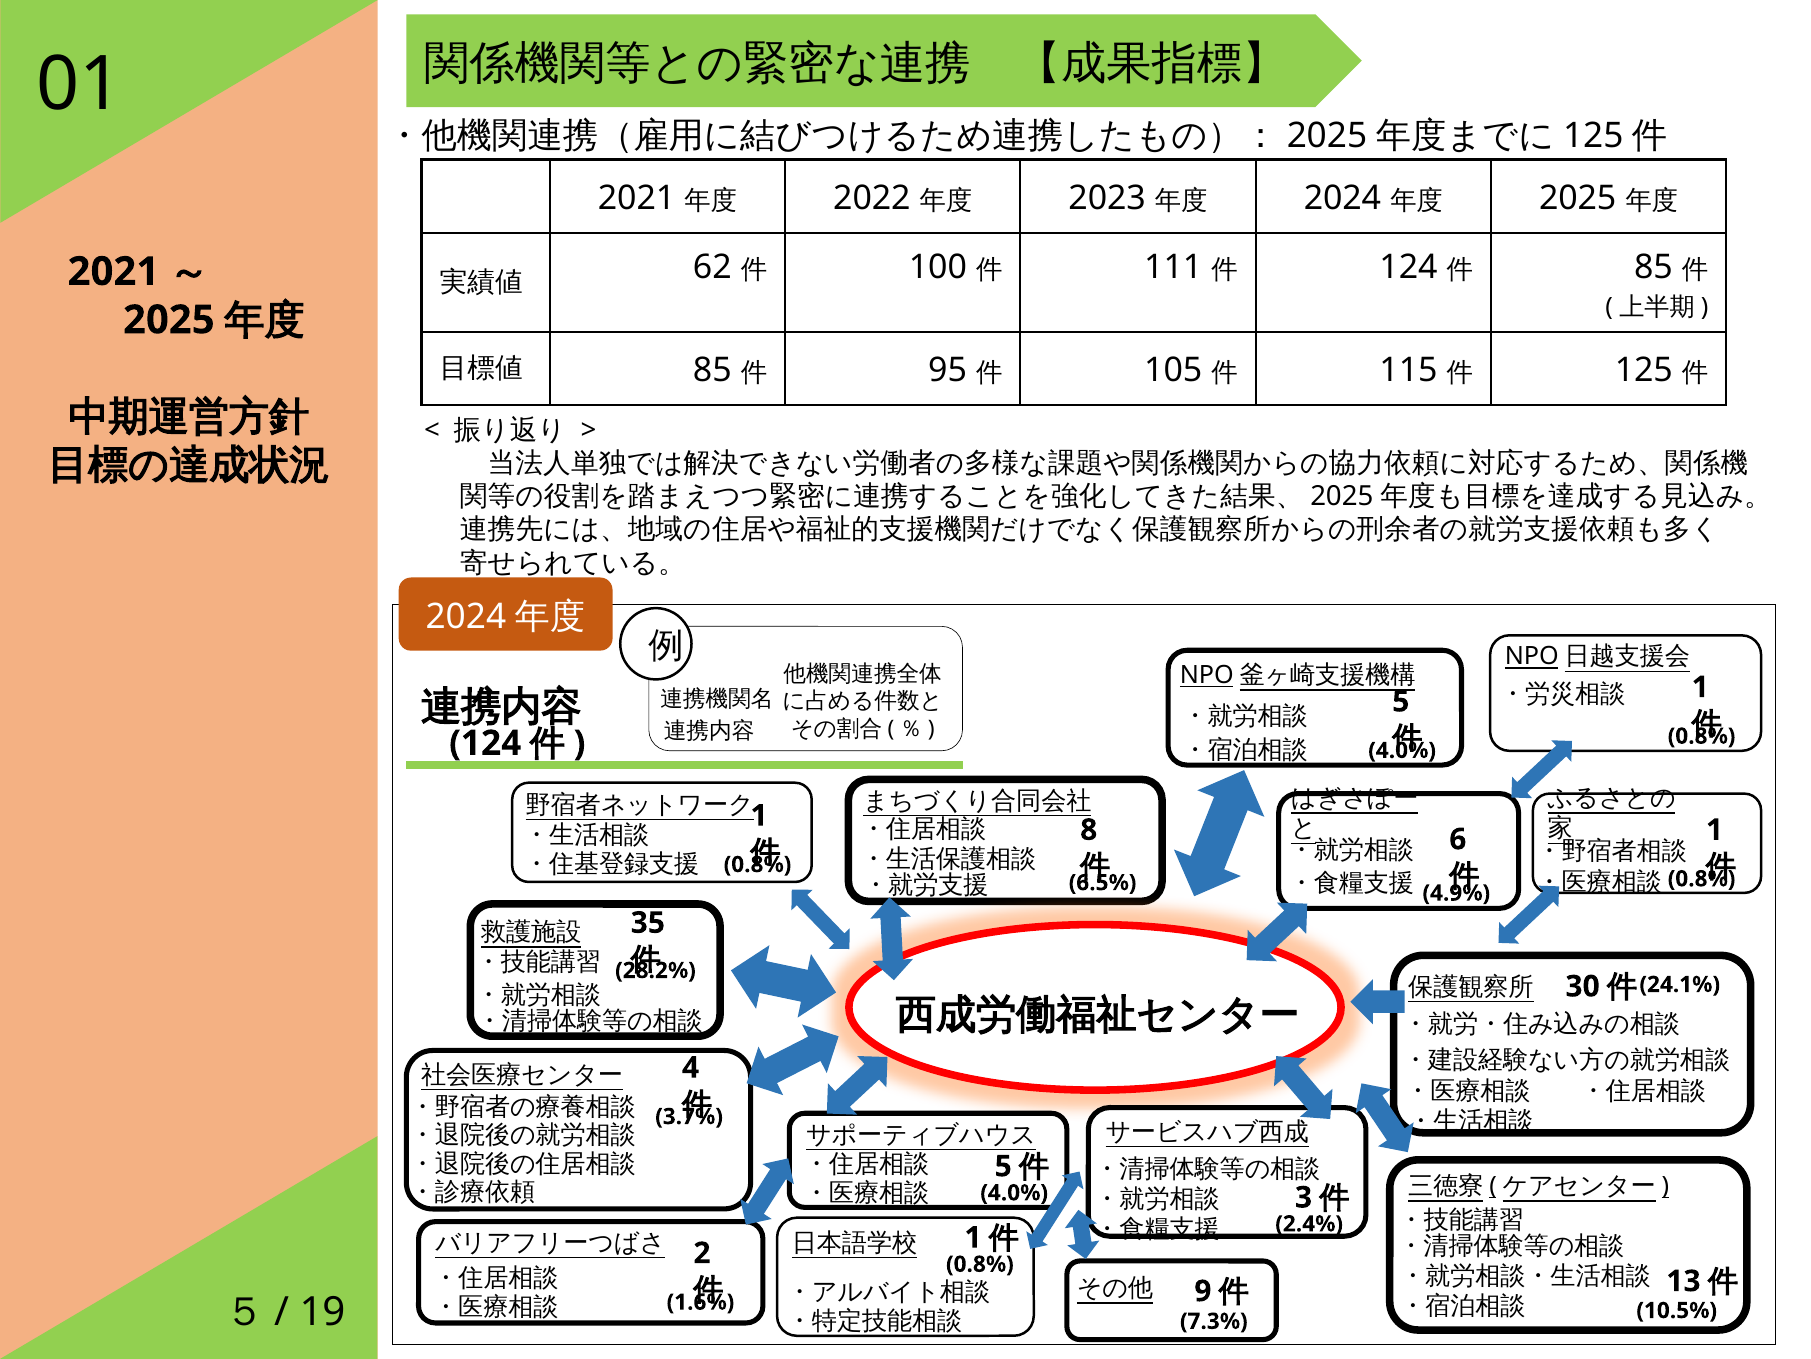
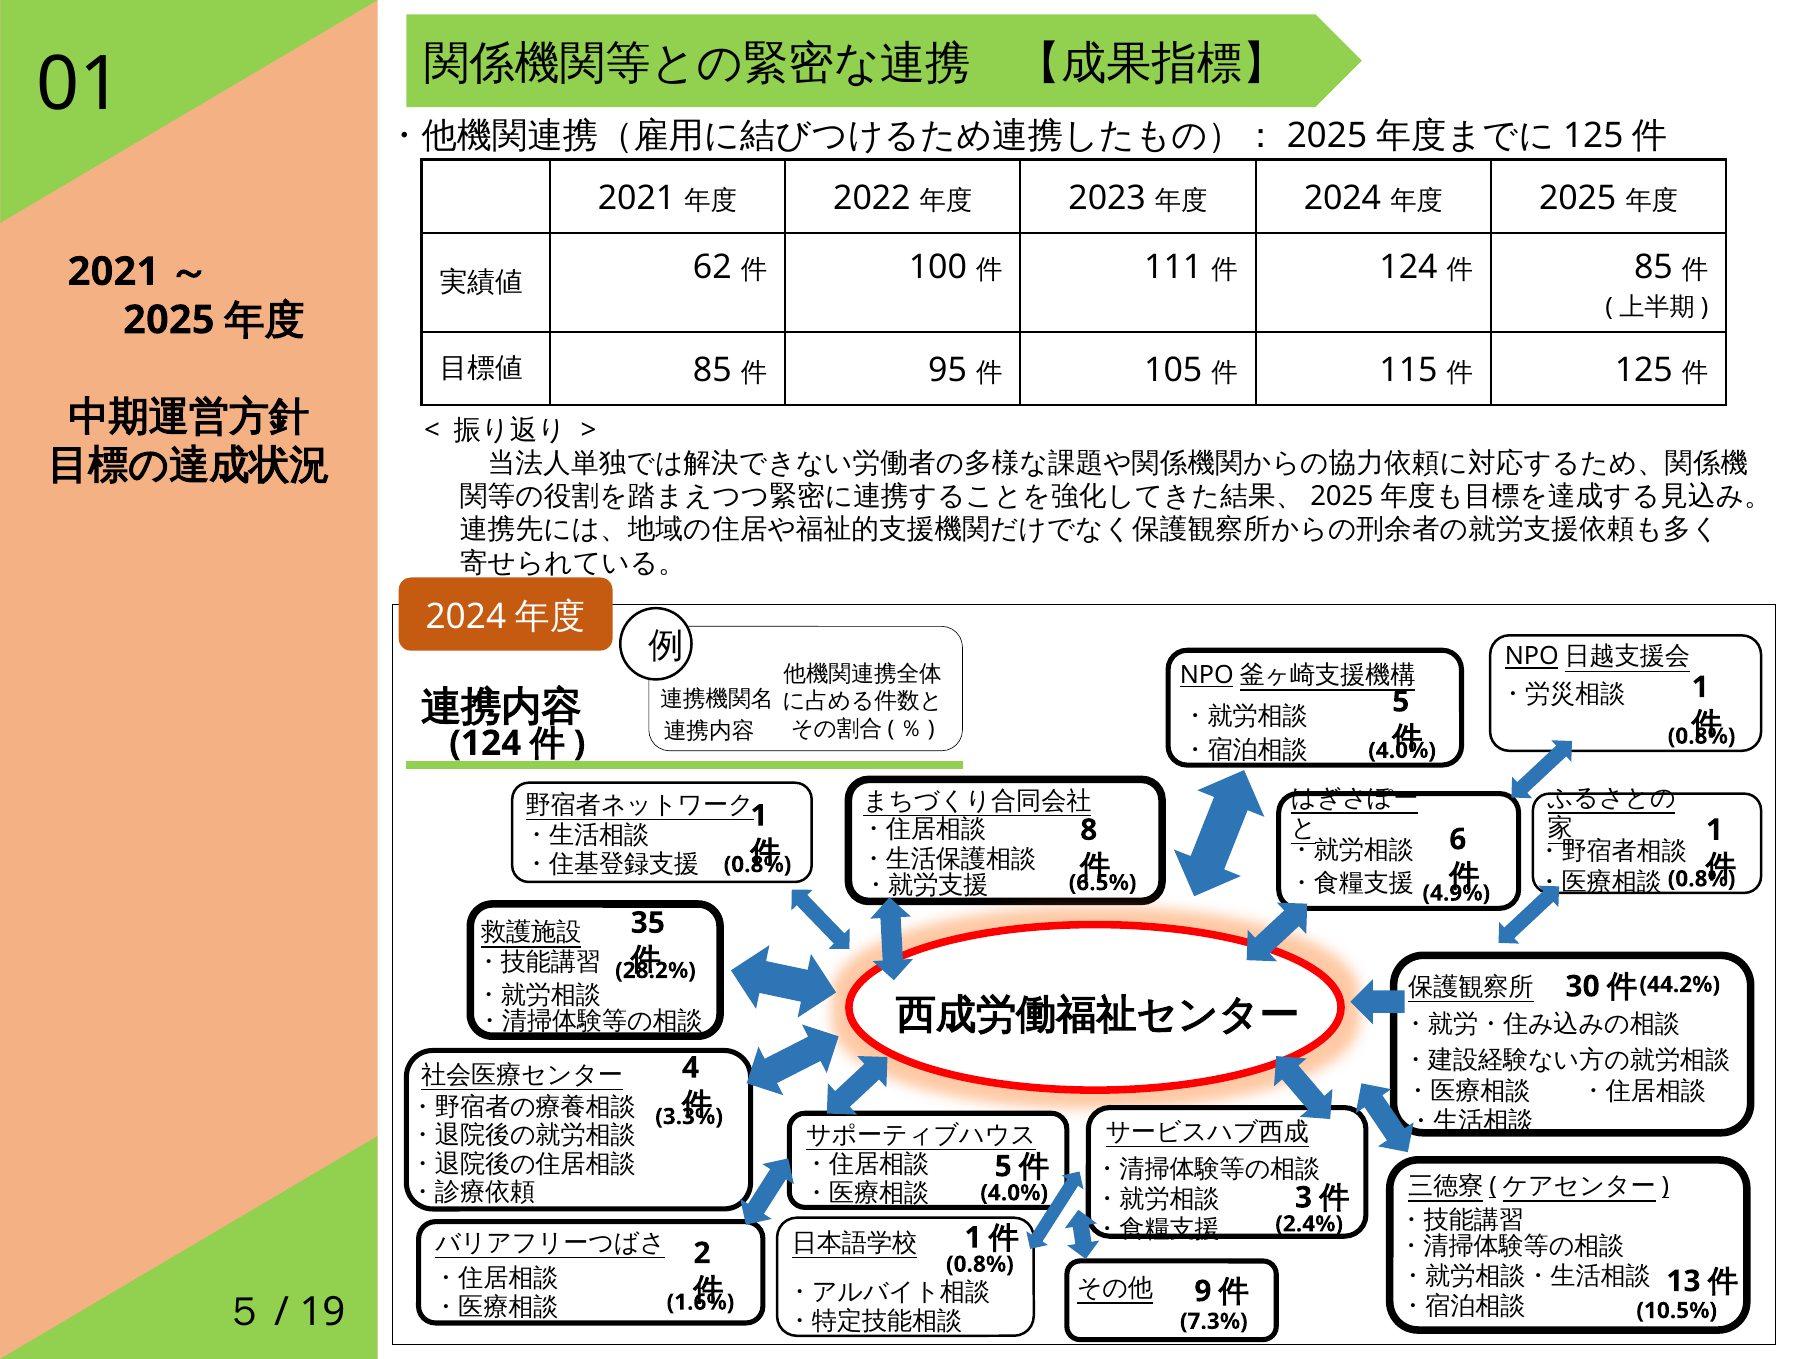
24.1%: 24.1% -> 44.2%
3.7%: 3.7% -> 3.3%
